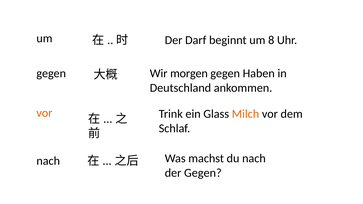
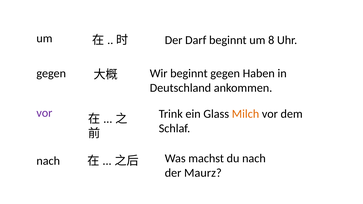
Wir morgen: morgen -> beginnt
vor at (44, 113) colour: orange -> purple
der Gegen: Gegen -> Maurz
